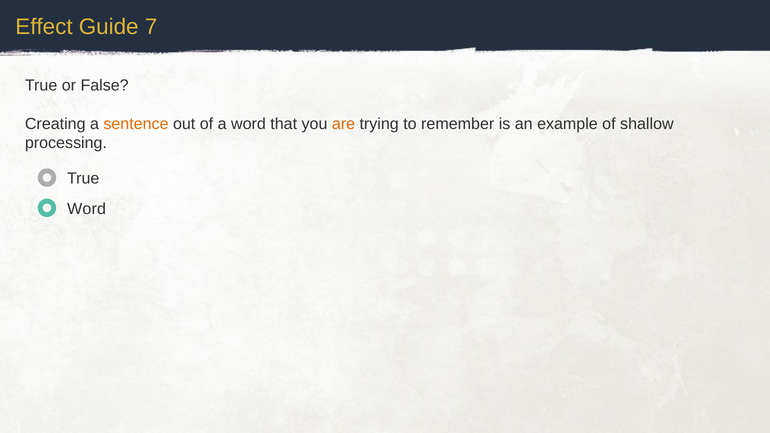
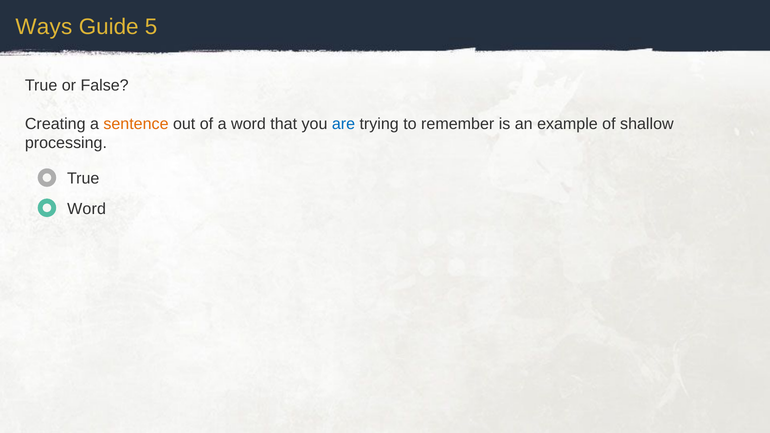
Effect: Effect -> Ways
7: 7 -> 5
are colour: orange -> blue
